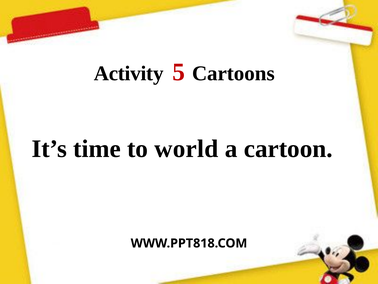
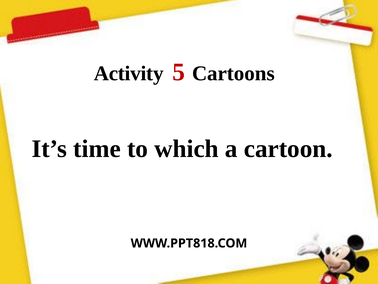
world: world -> which
